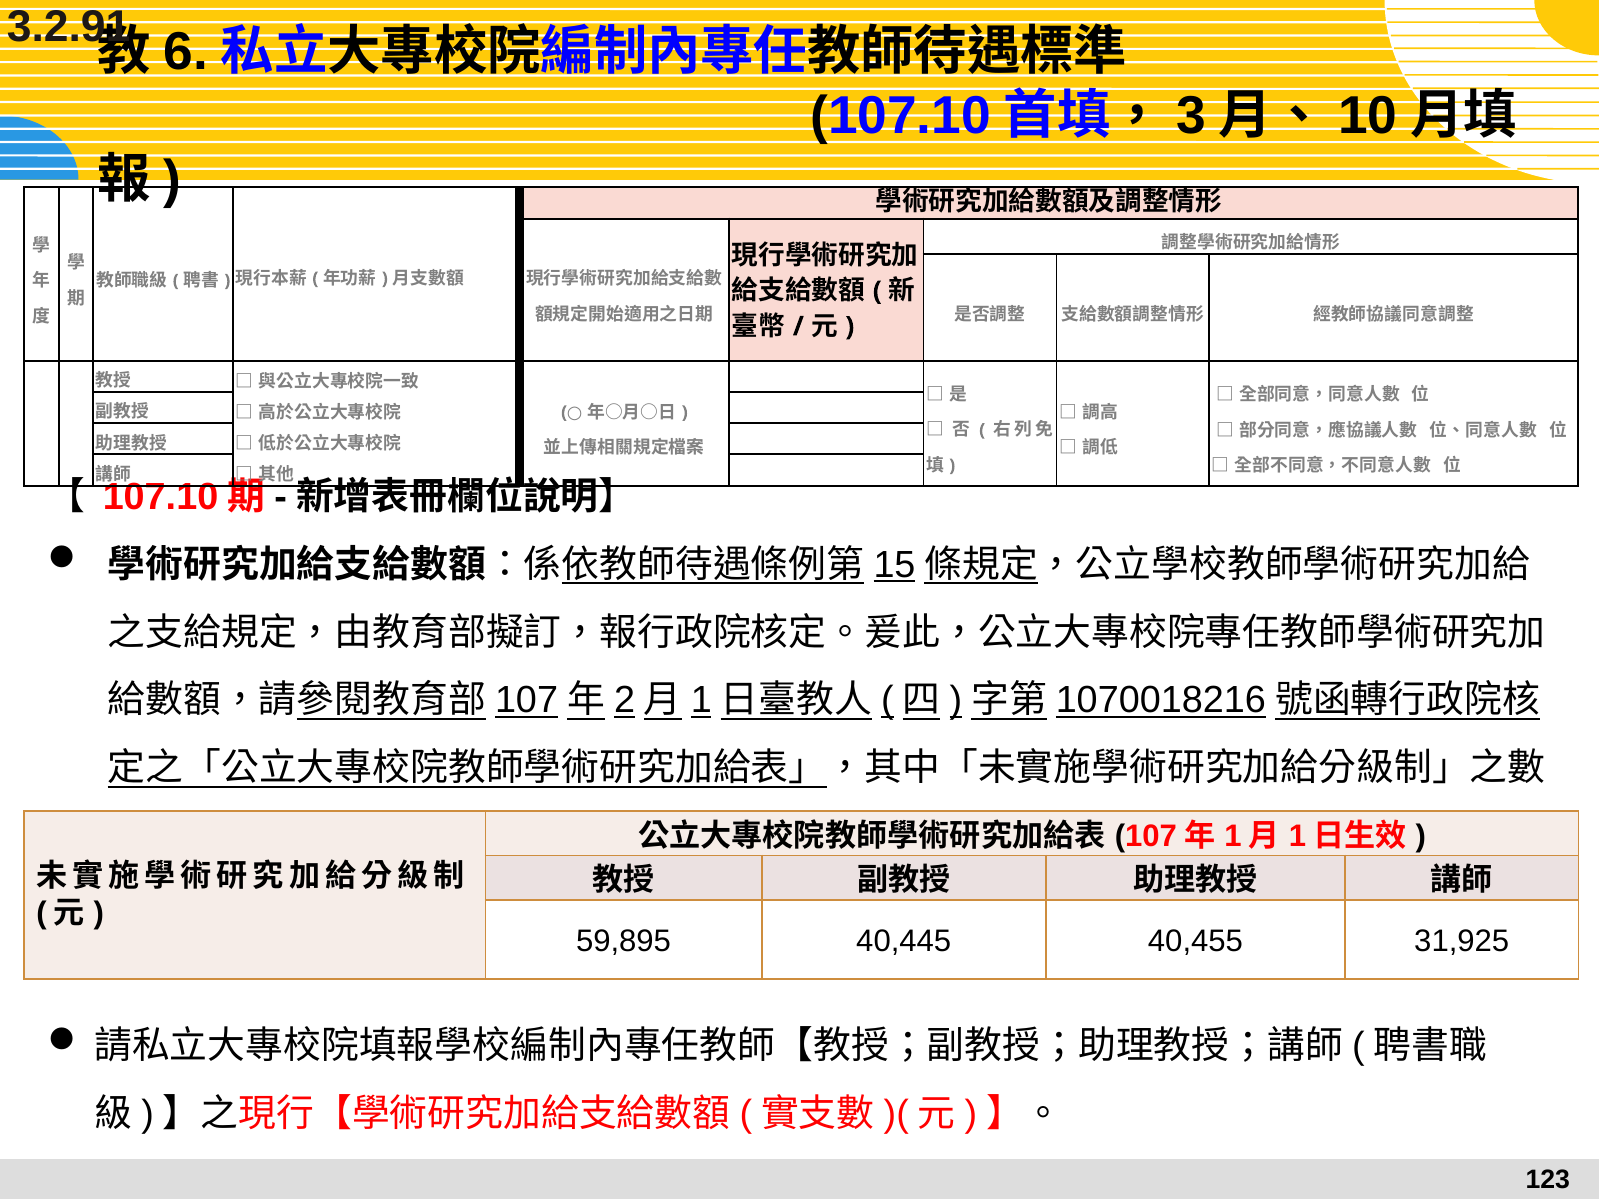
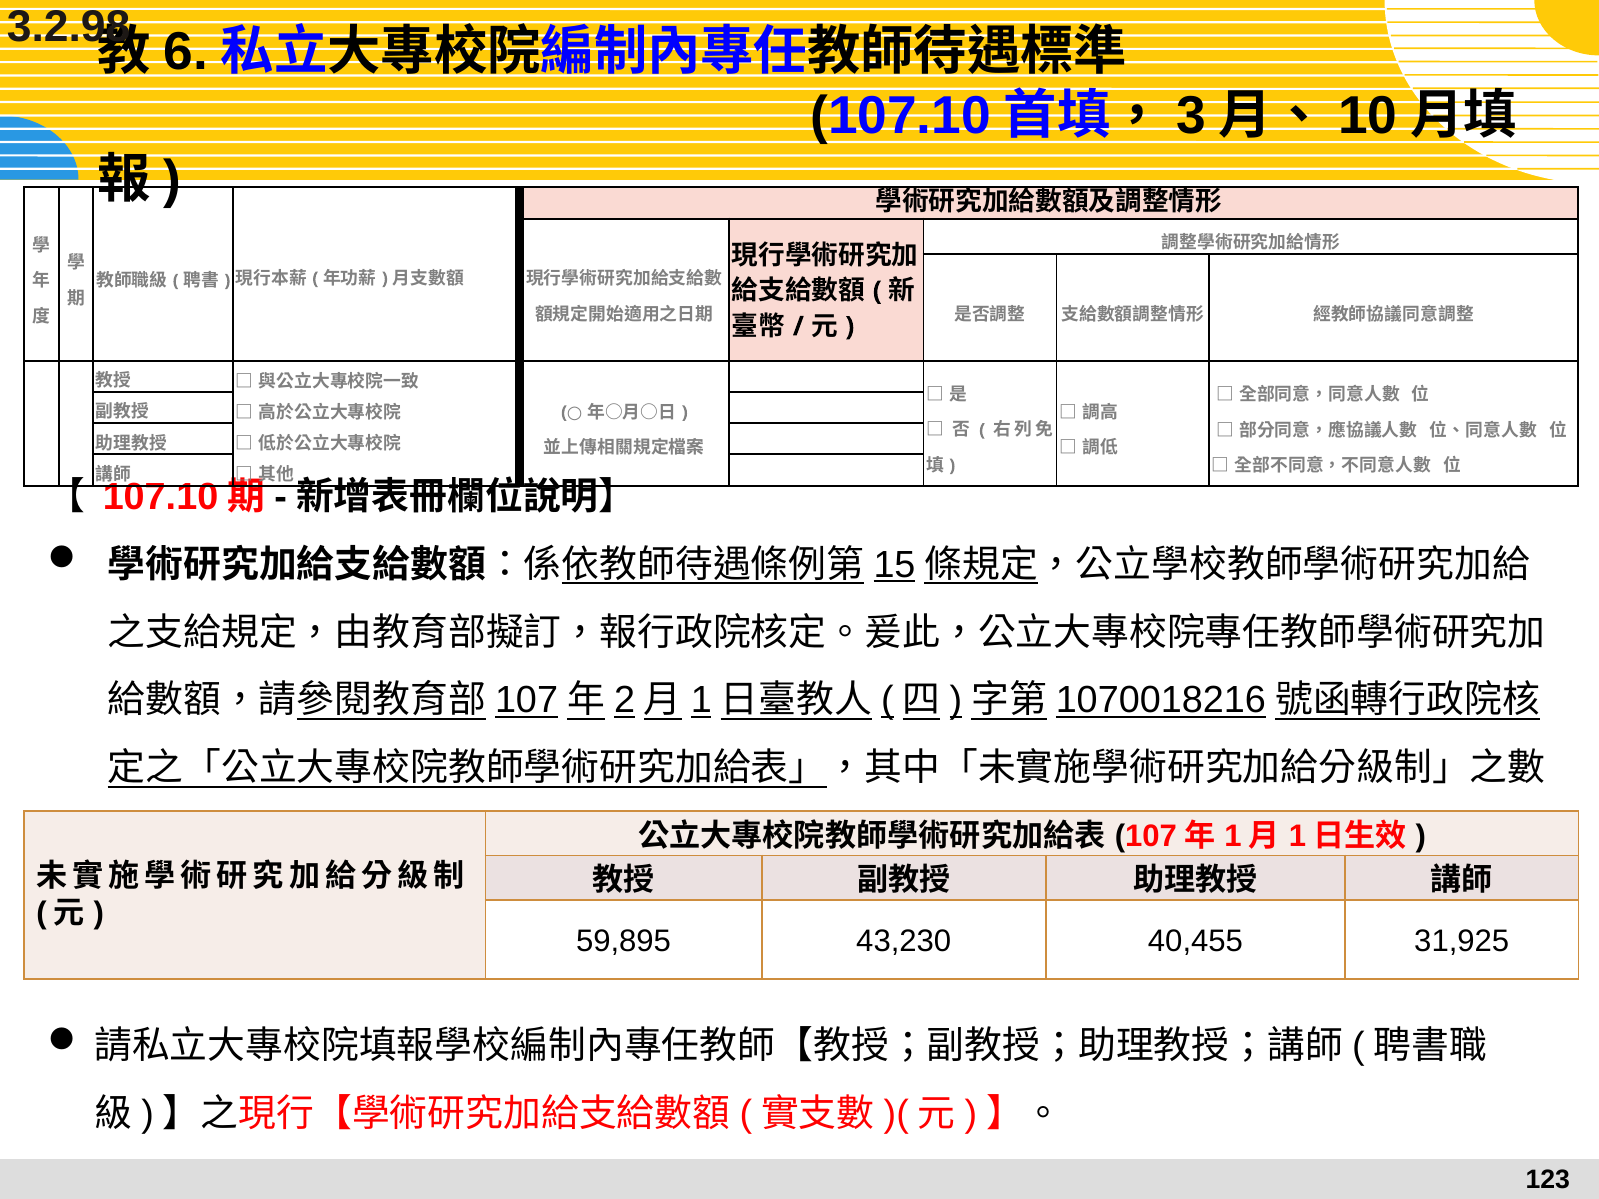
3.2.91: 3.2.91 -> 3.2.98
40,445: 40,445 -> 43,230
